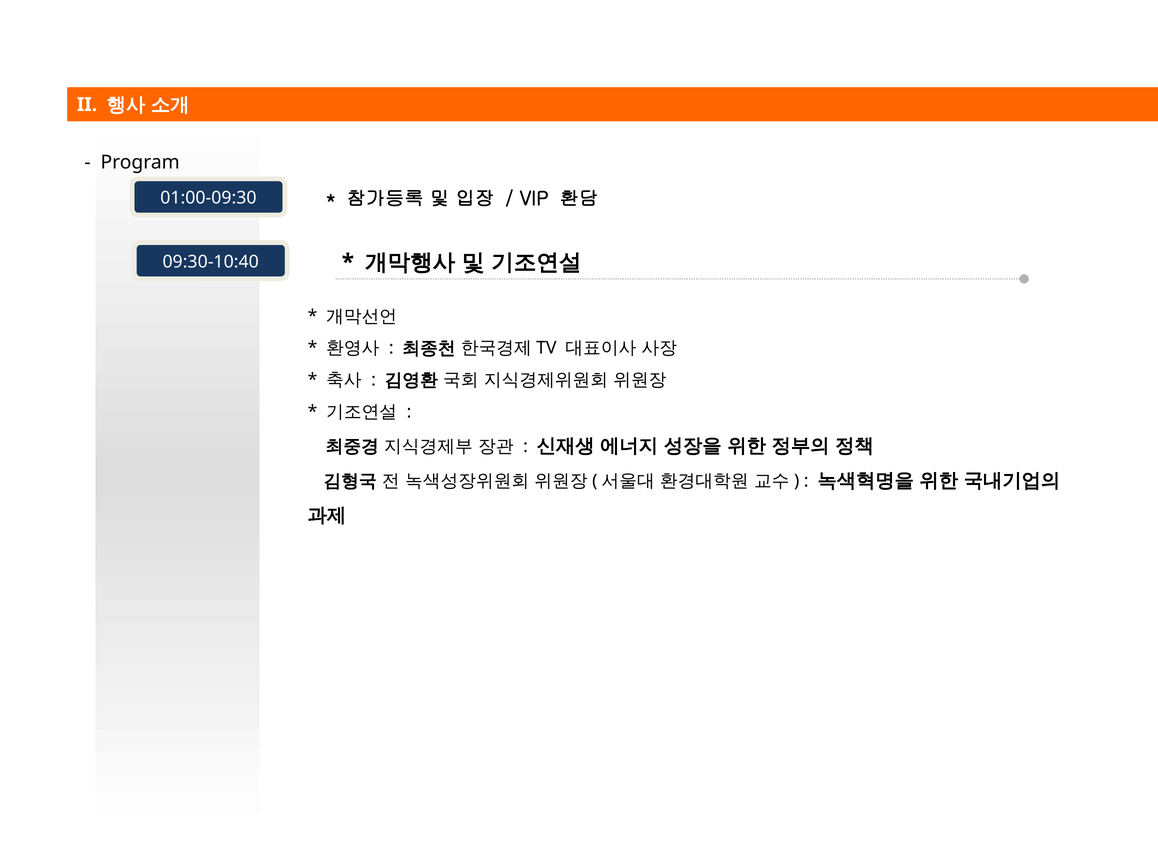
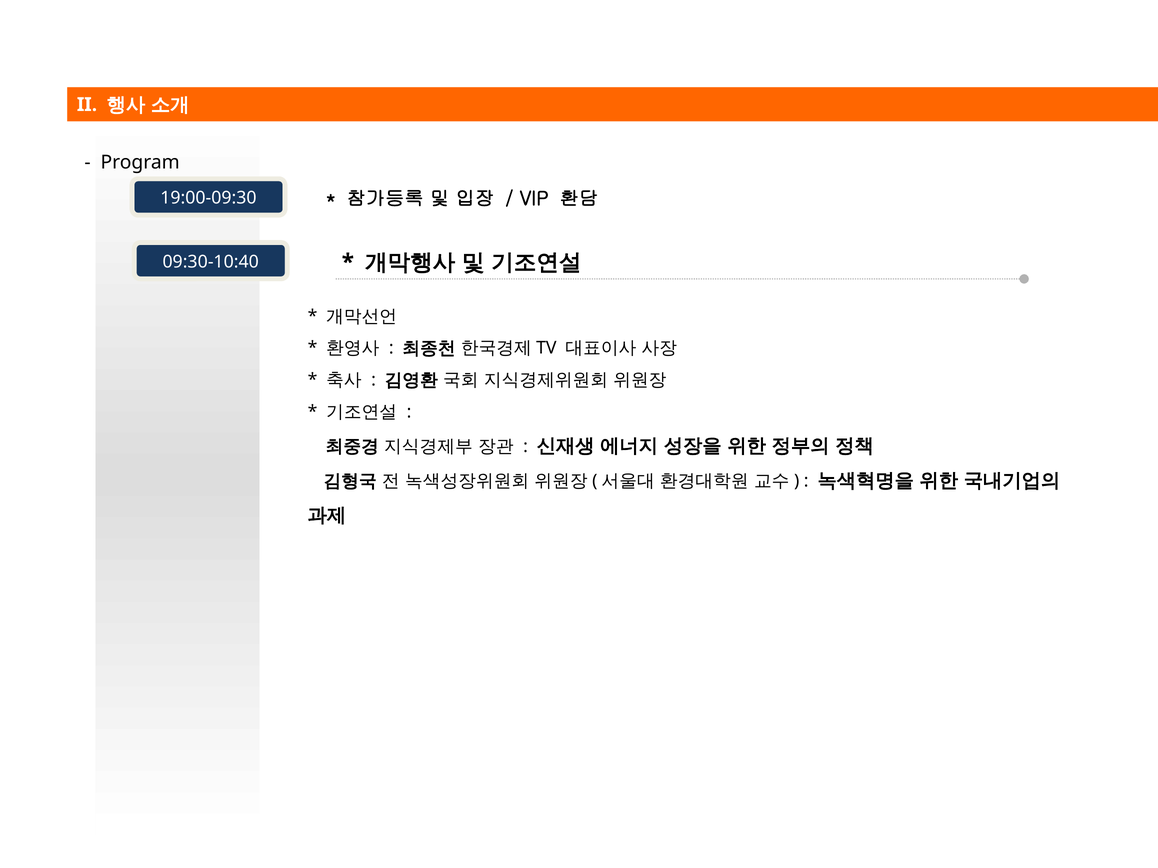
01:00-09:30: 01:00-09:30 -> 19:00-09:30
